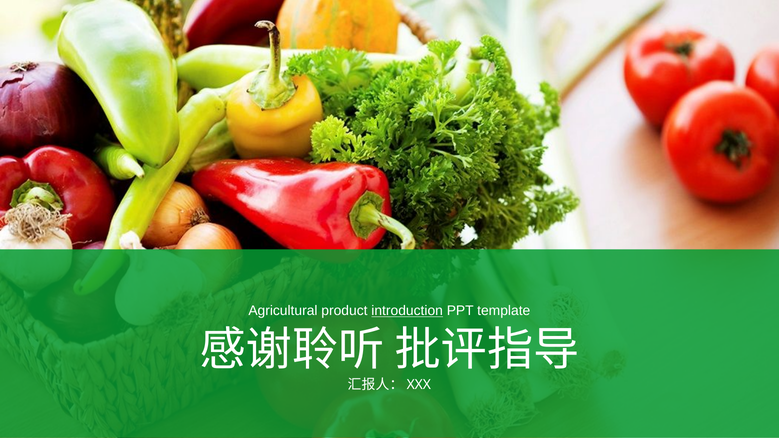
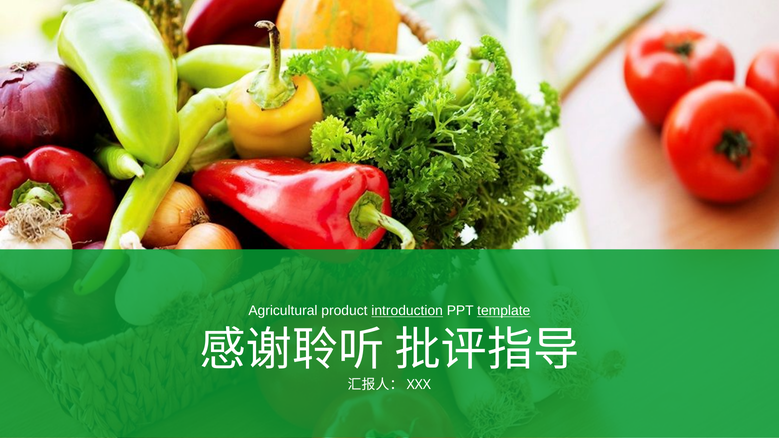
template underline: none -> present
